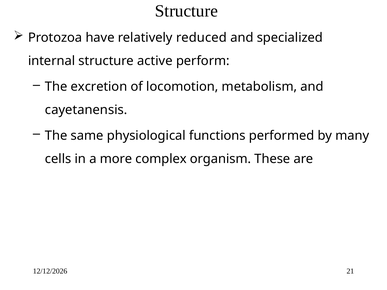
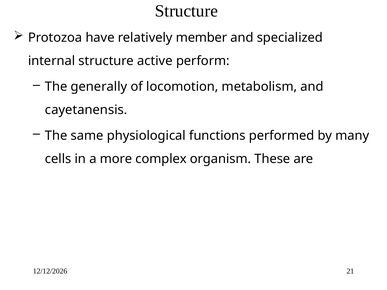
reduced: reduced -> member
excretion: excretion -> generally
